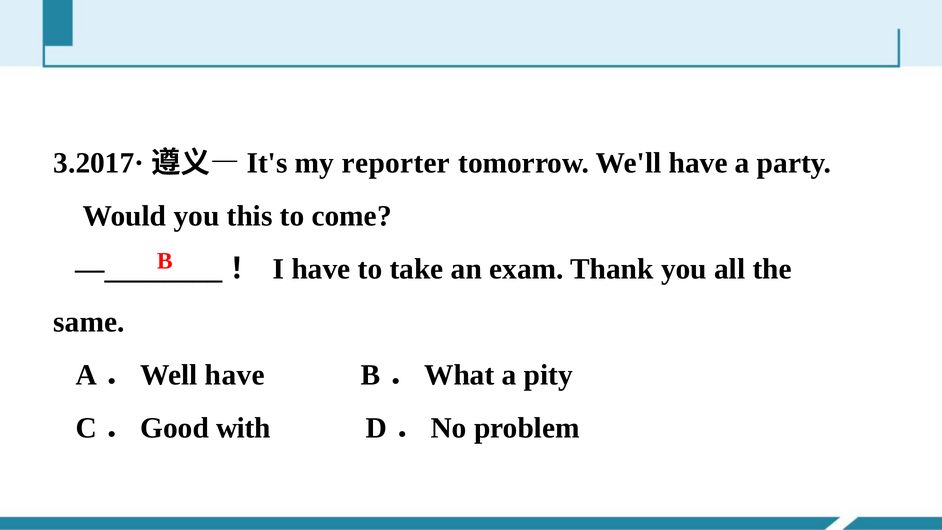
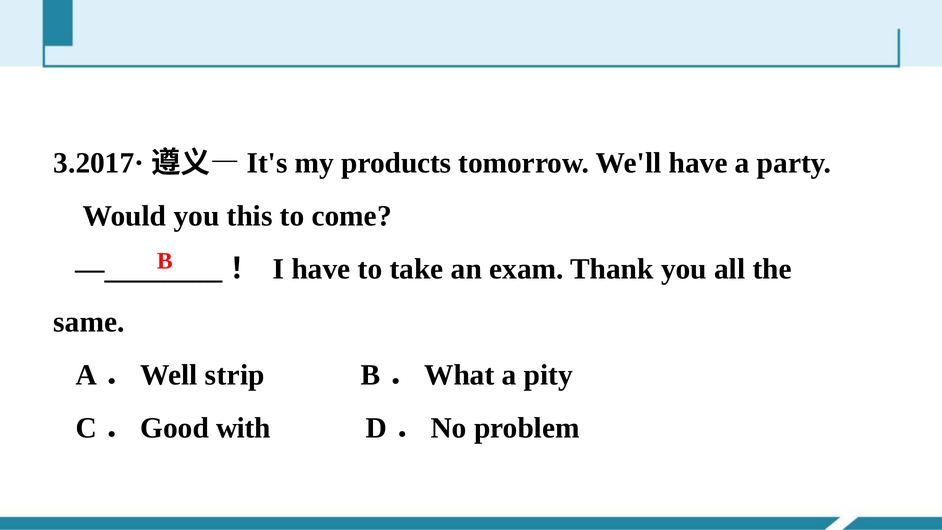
reporter: reporter -> products
have at (235, 375): have -> strip
